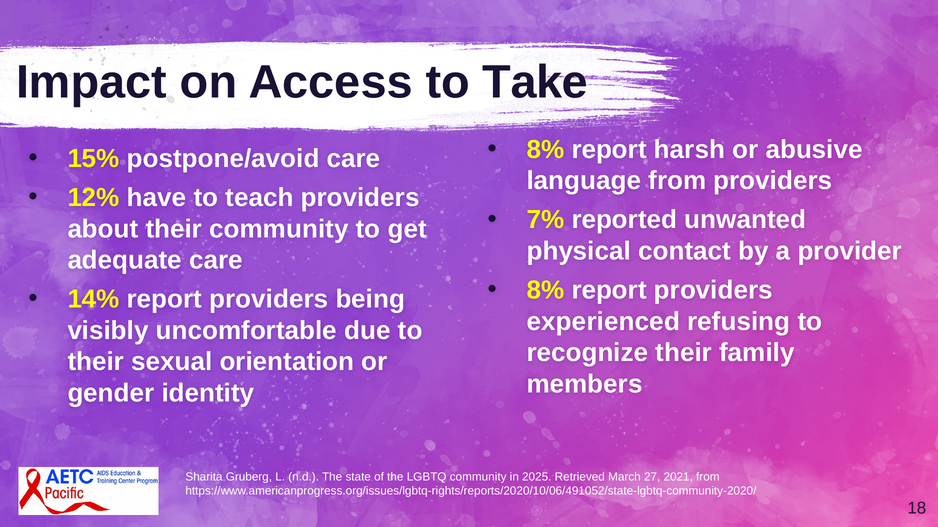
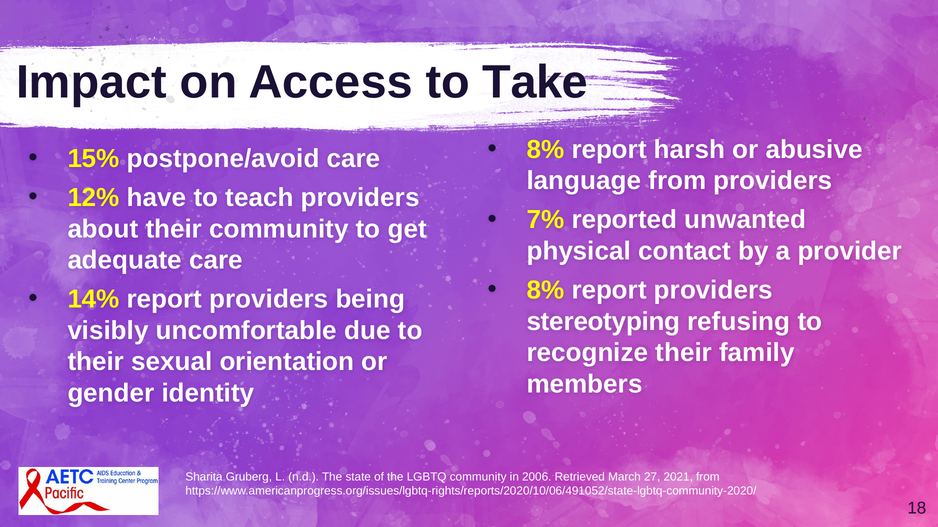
experienced: experienced -> stereotyping
2025: 2025 -> 2006
